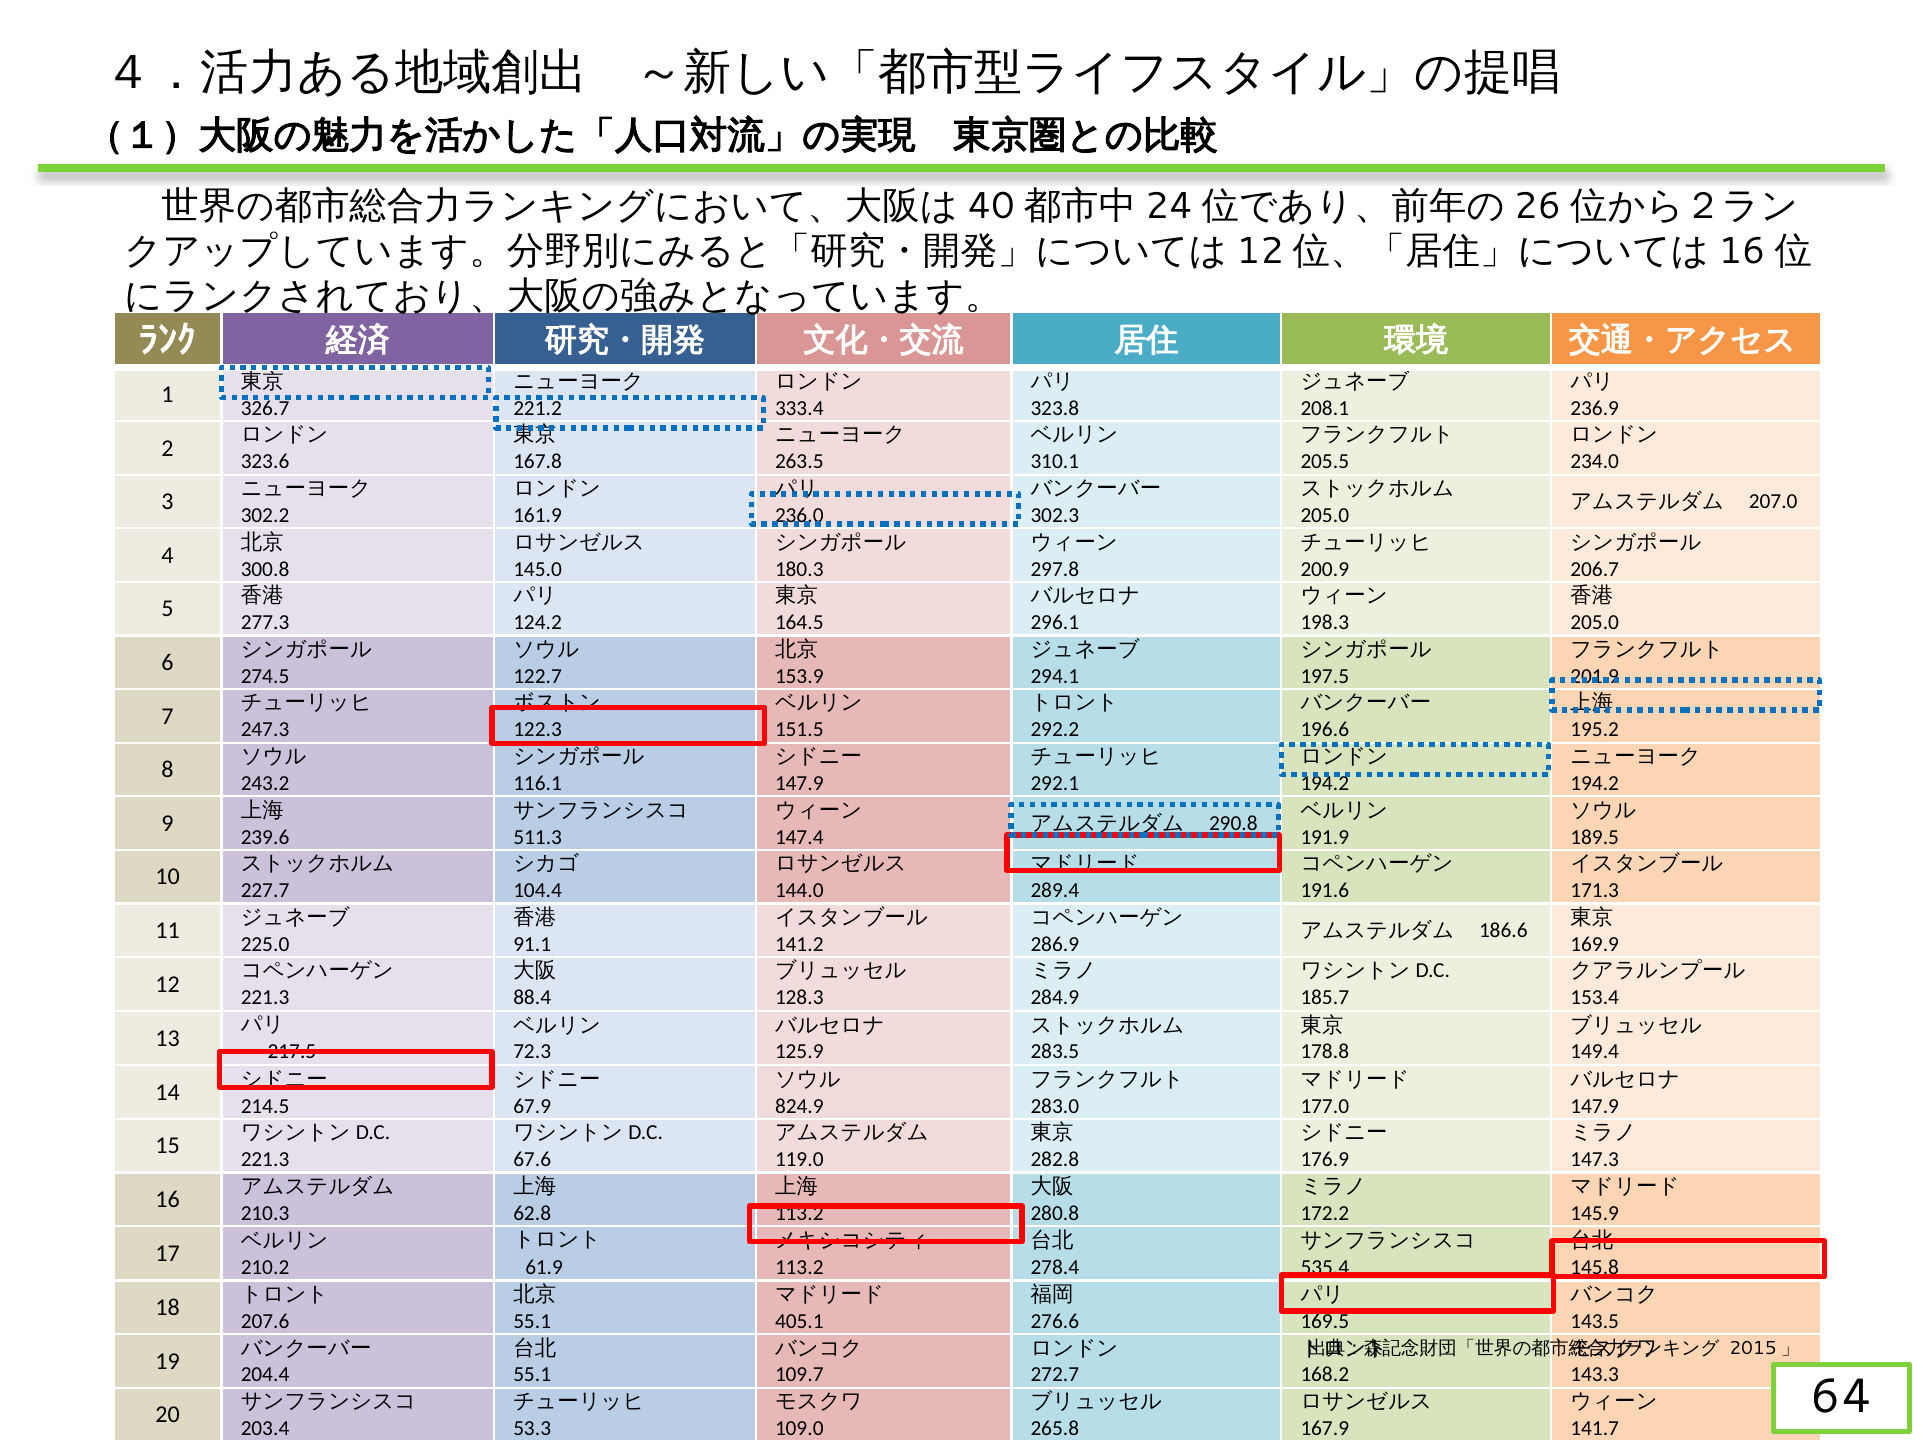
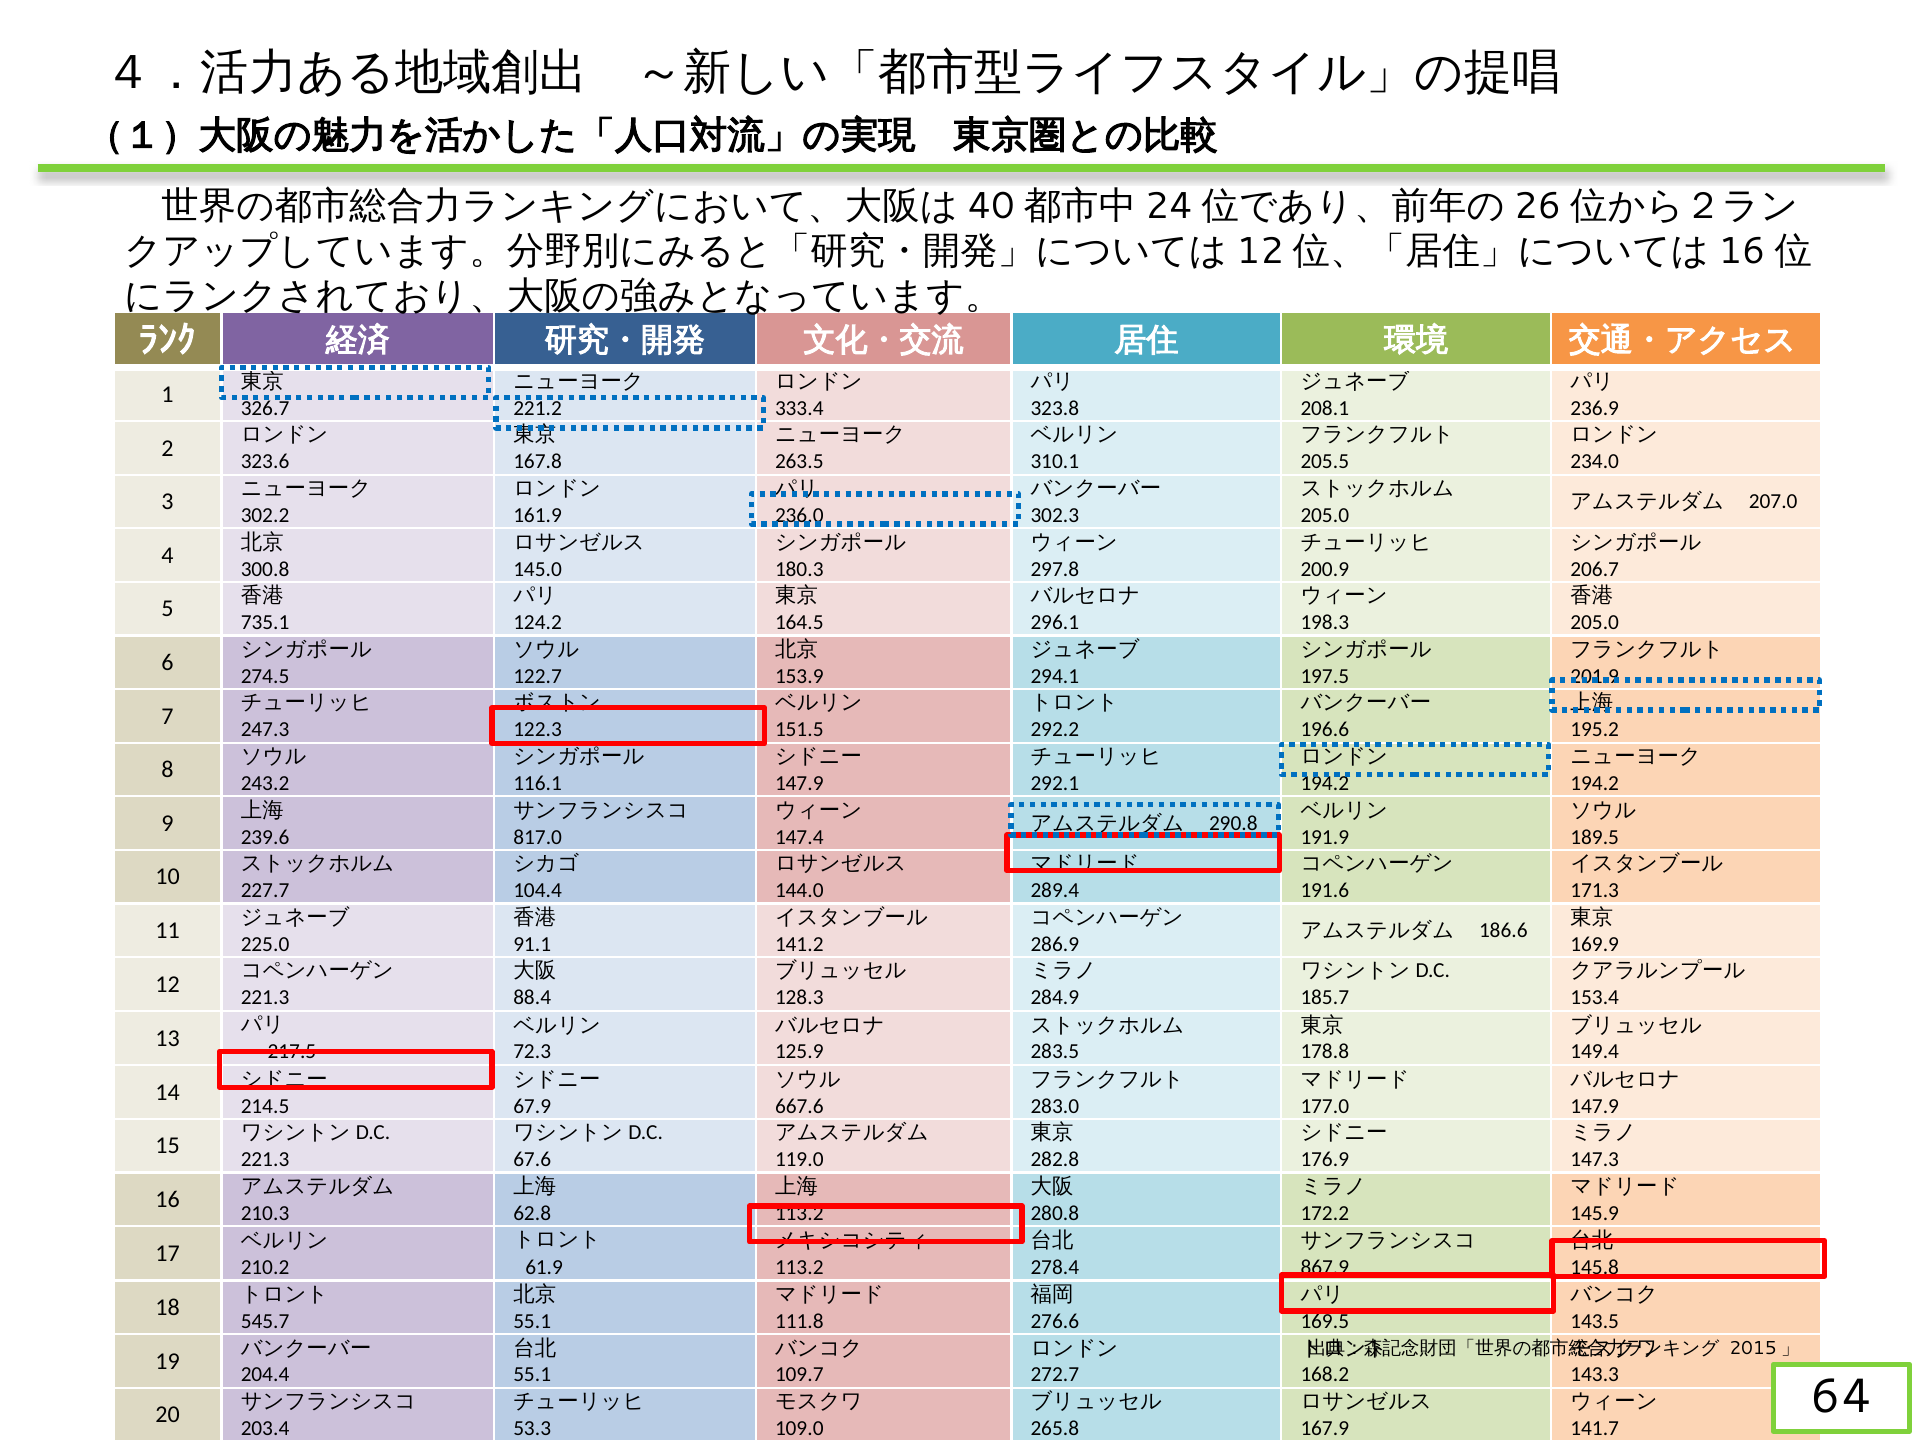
277.3: 277.3 -> 735.1
511.3: 511.3 -> 817.0
824.9: 824.9 -> 667.6
535.4: 535.4 -> 867.9
207.6: 207.6 -> 545.7
405.1: 405.1 -> 111.8
